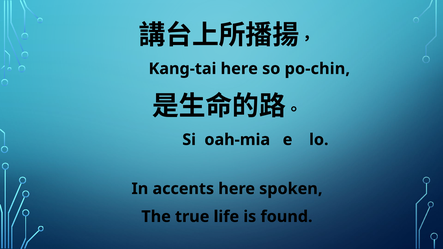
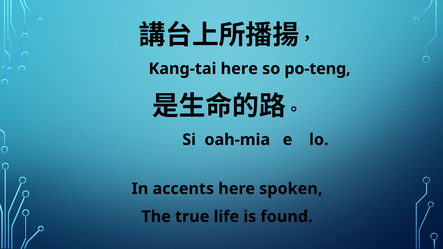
po-chin: po-chin -> po-teng
